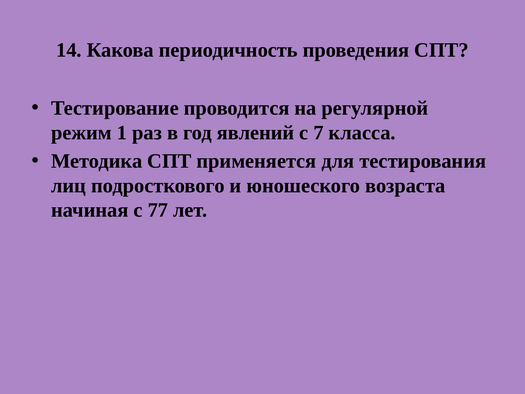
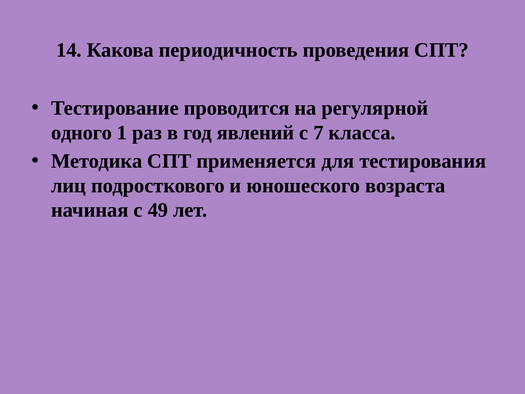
режим: режим -> одного
77: 77 -> 49
